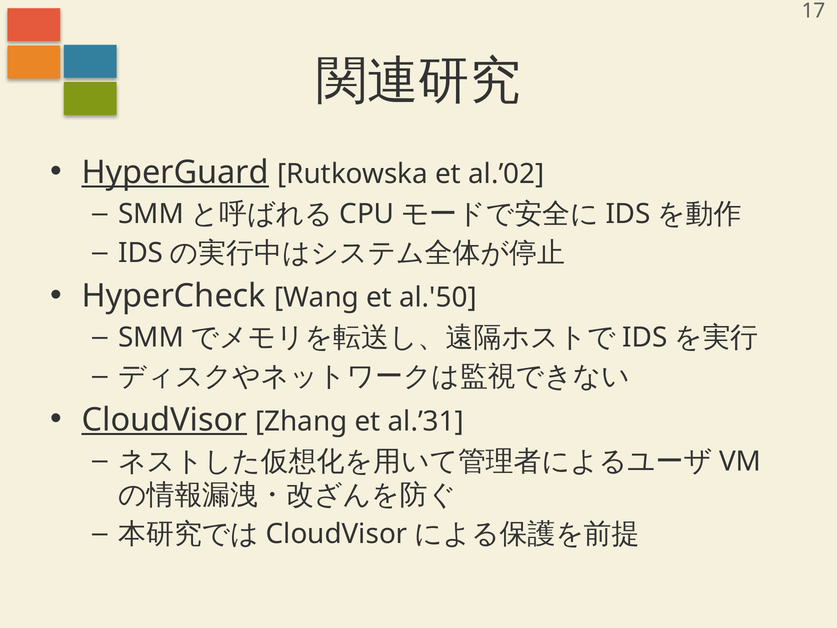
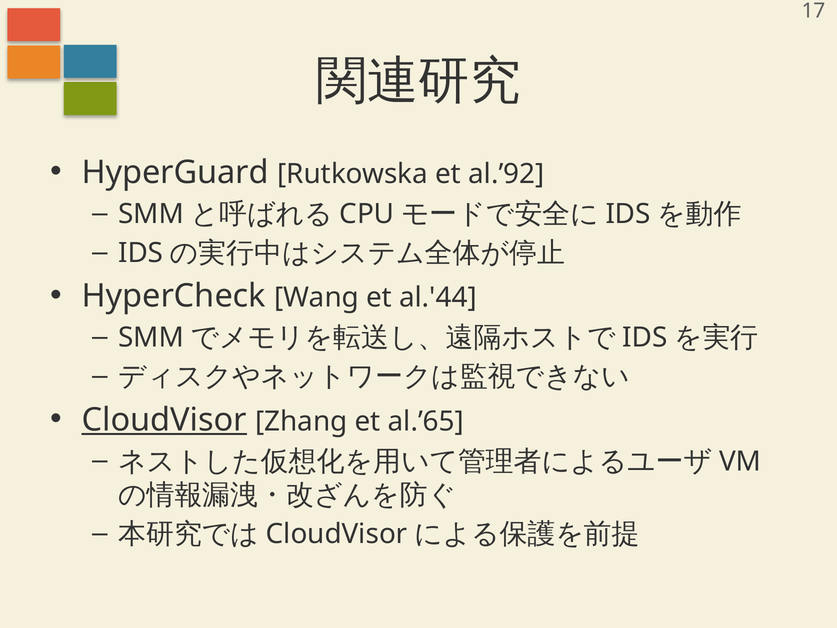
HyperGuard underline: present -> none
al.’02: al.’02 -> al.’92
al.'50: al.'50 -> al.'44
al.’31: al.’31 -> al.’65
